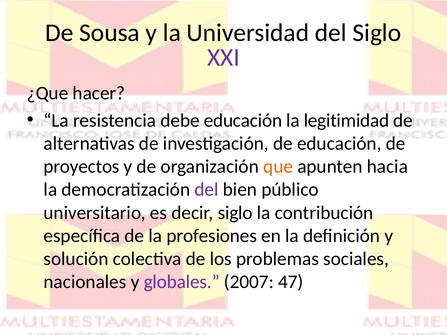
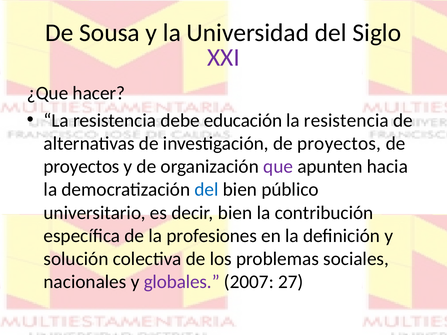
legitimidad at (347, 120): legitimidad -> resistencia
investigación de educación: educación -> proyectos
que colour: orange -> purple
del at (207, 190) colour: purple -> blue
decir siglo: siglo -> bien
47: 47 -> 27
